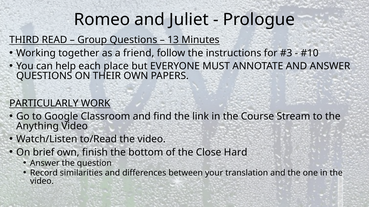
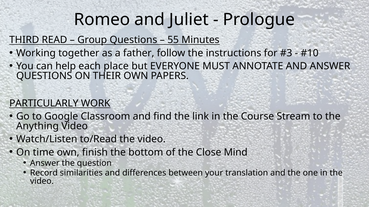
13: 13 -> 55
friend: friend -> father
brief: brief -> time
Hard: Hard -> Mind
